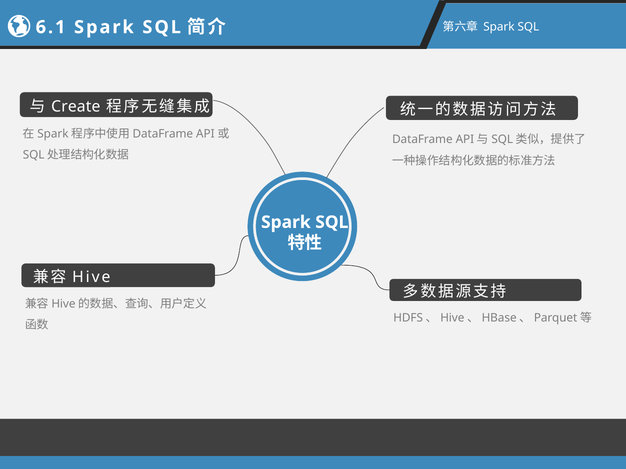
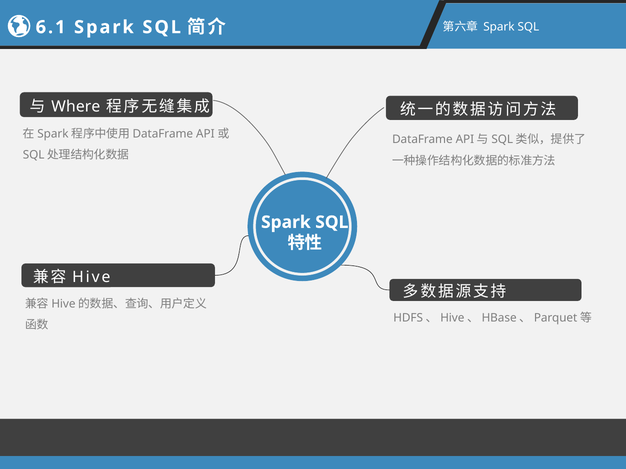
Create: Create -> Where
